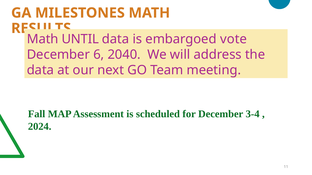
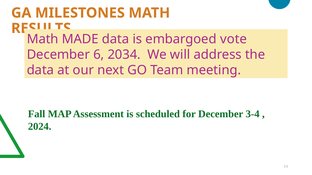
UNTIL: UNTIL -> MADE
2040: 2040 -> 2034
